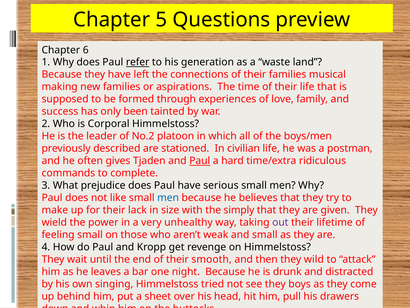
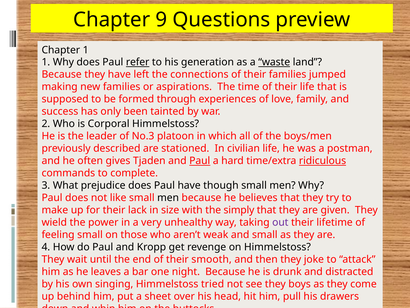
5: 5 -> 9
Chapter 6: 6 -> 1
waste underline: none -> present
musical: musical -> jumped
No.2: No.2 -> No.3
ridiculous underline: none -> present
serious: serious -> though
men at (168, 197) colour: blue -> black
wild: wild -> joke
